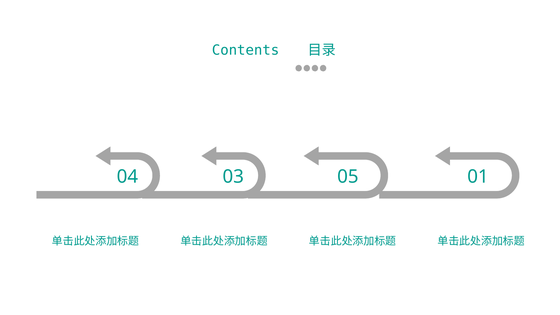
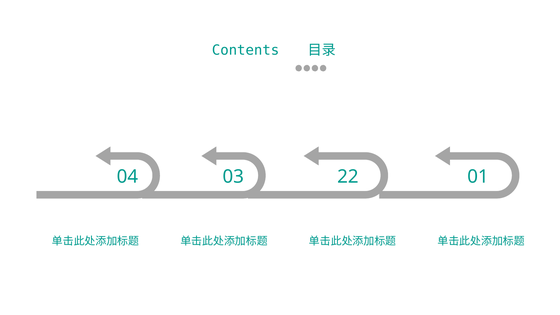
05: 05 -> 22
